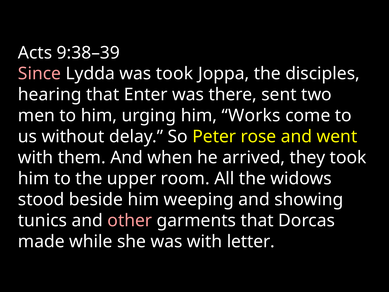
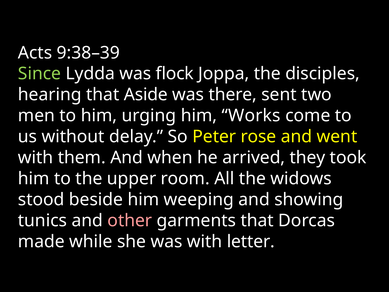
Since colour: pink -> light green
was took: took -> flock
Enter: Enter -> Aside
